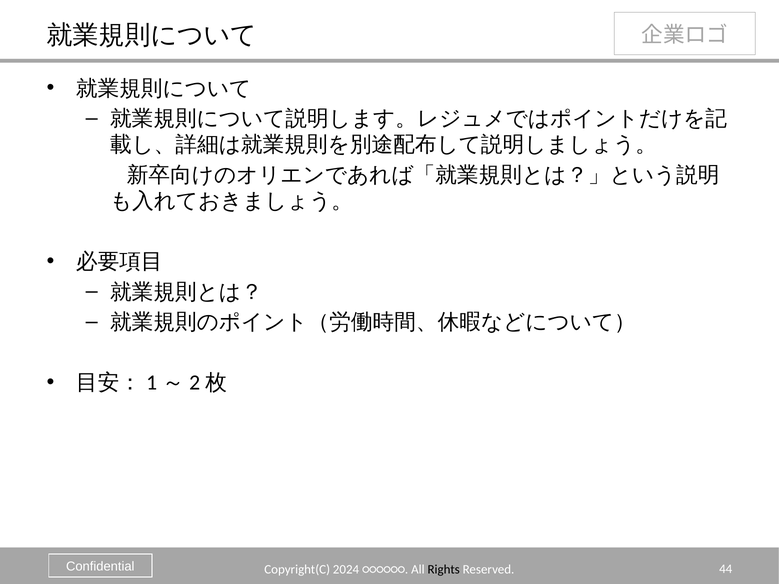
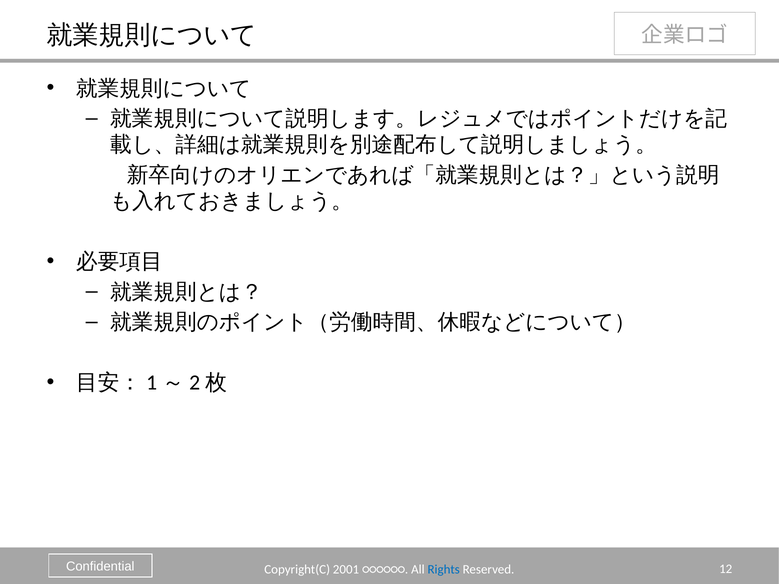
2024: 2024 -> 2001
Rights colour: black -> blue
44: 44 -> 12
